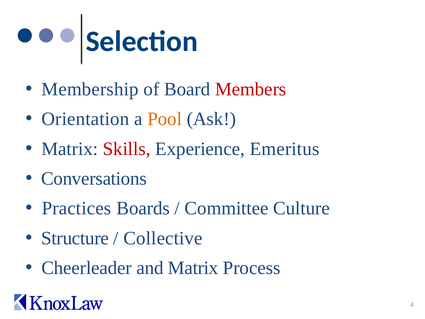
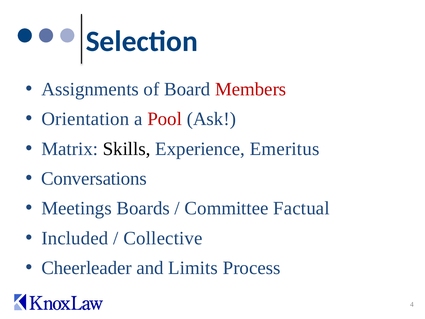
Membership: Membership -> Assignments
Pool colour: orange -> red
Skills colour: red -> black
Practices: Practices -> Meetings
Culture: Culture -> Factual
Structure: Structure -> Included
and Matrix: Matrix -> Limits
